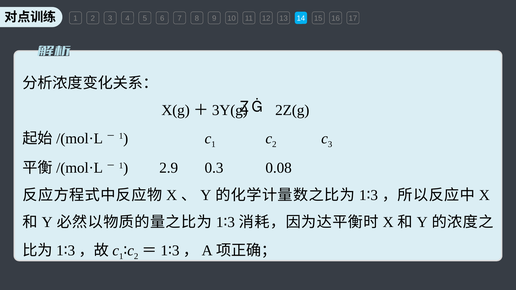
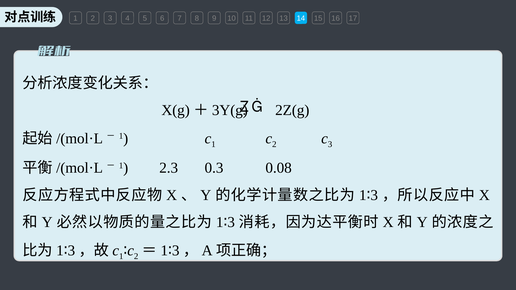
2.9: 2.9 -> 2.3
